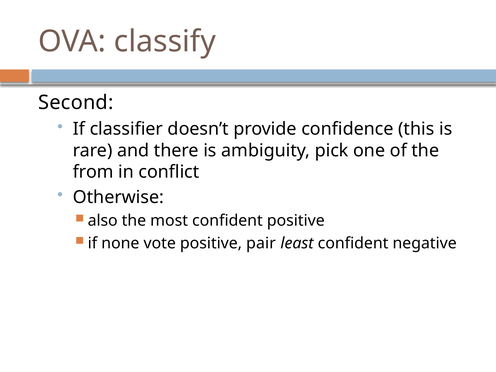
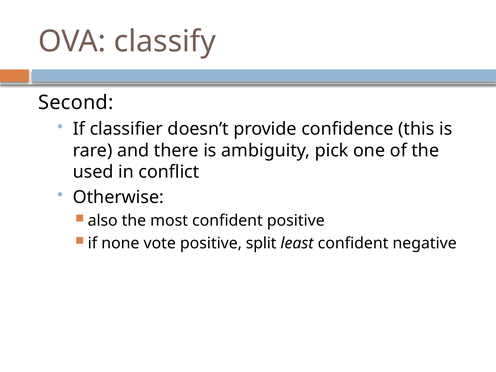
from: from -> used
pair: pair -> split
